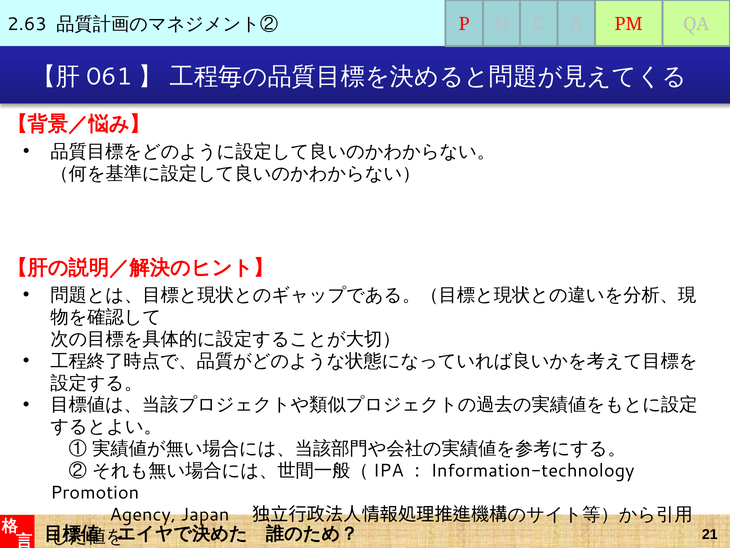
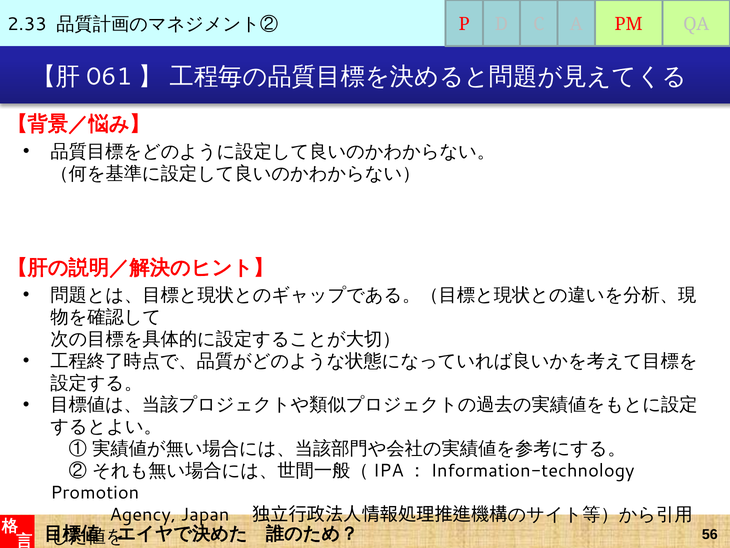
2.63: 2.63 -> 2.33
21: 21 -> 56
